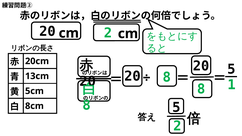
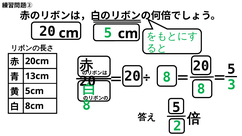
20 2: 2 -> 5
1: 1 -> 3
